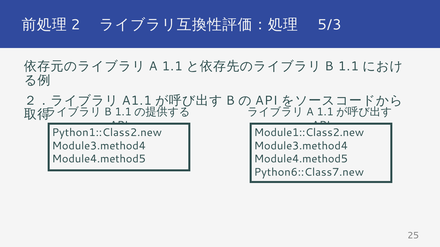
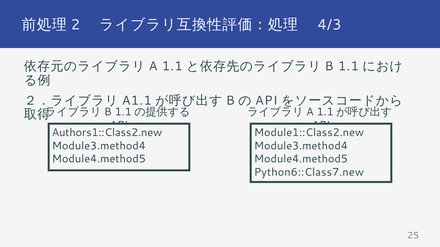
5/3: 5/3 -> 4/3
Python1::Class2.new: Python1::Class2.new -> Authors1::Class2.new
